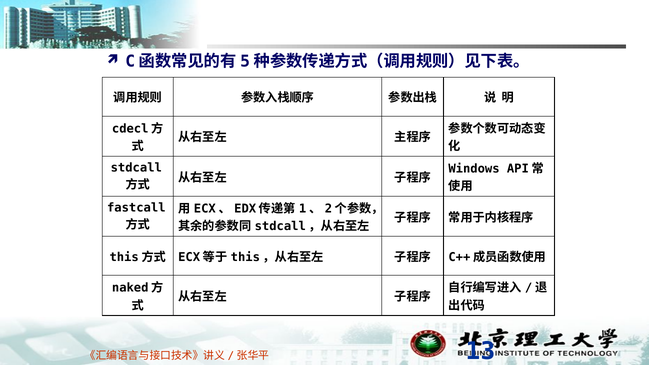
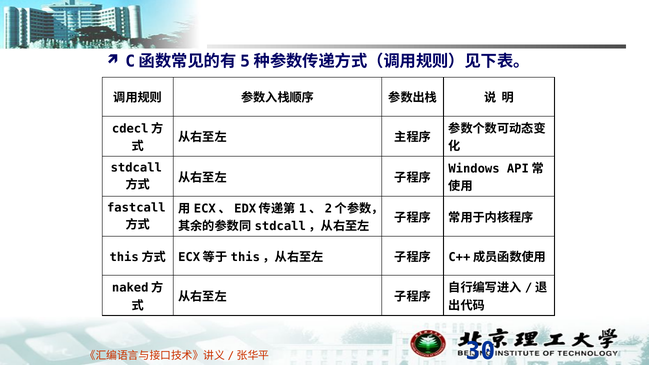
13: 13 -> 30
